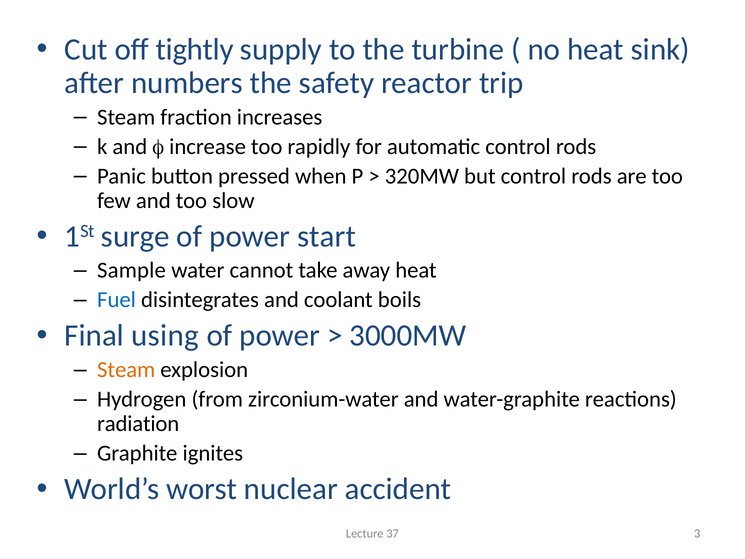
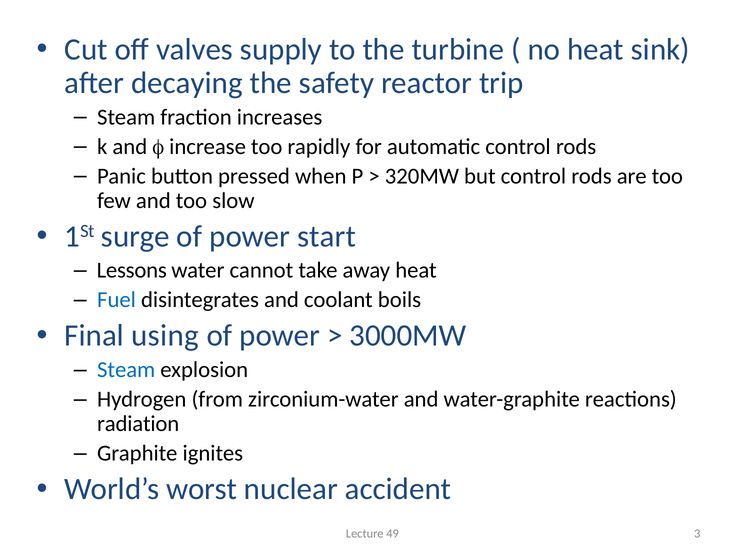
tightly: tightly -> valves
numbers: numbers -> decaying
Sample: Sample -> Lessons
Steam at (126, 370) colour: orange -> blue
37: 37 -> 49
